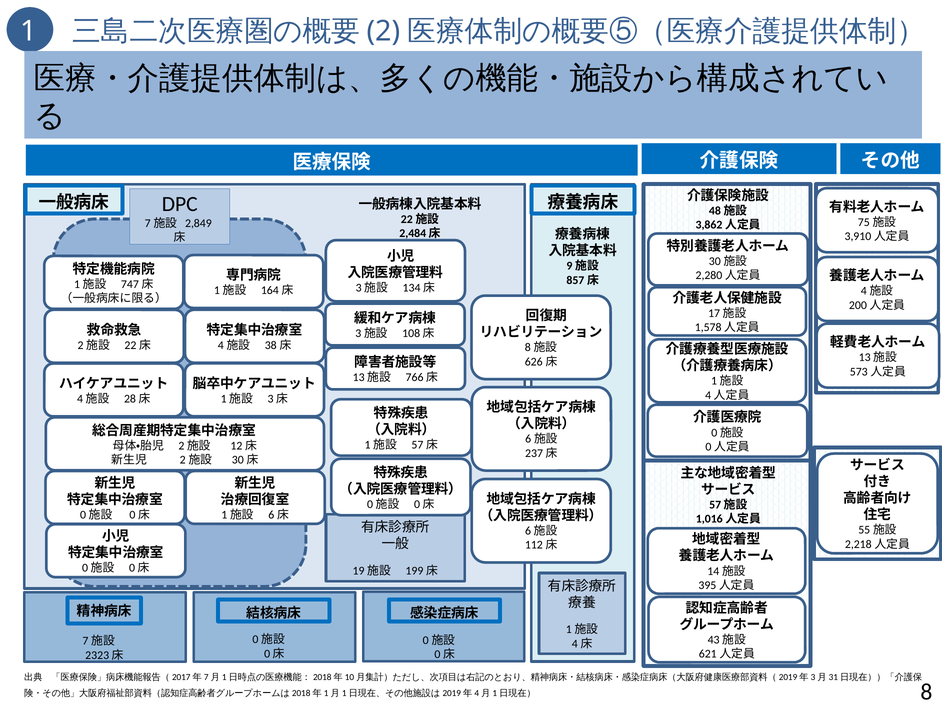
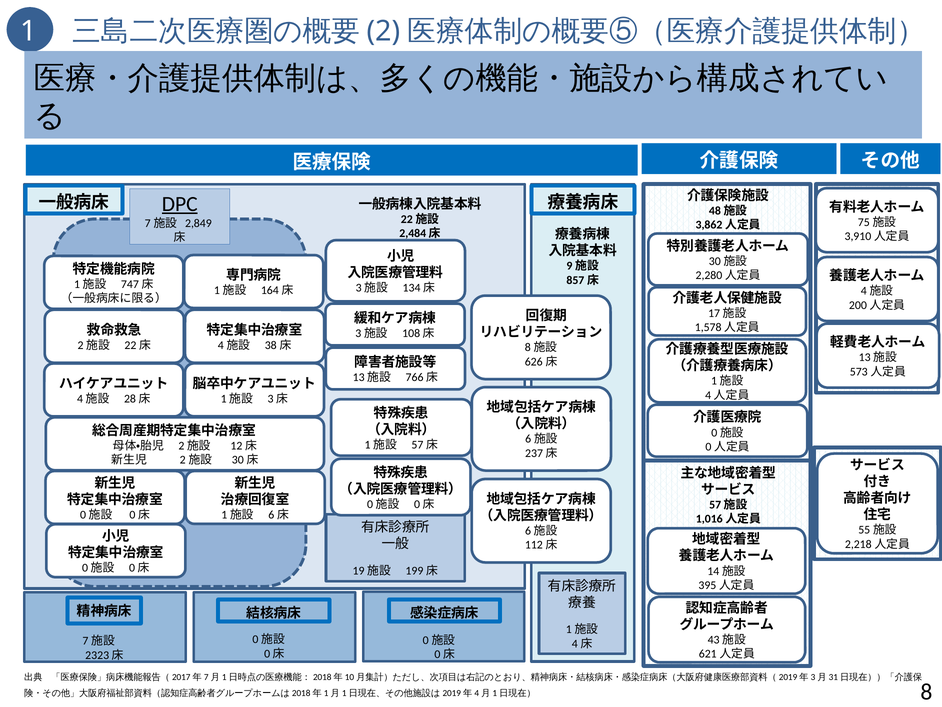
DPC underline: none -> present
